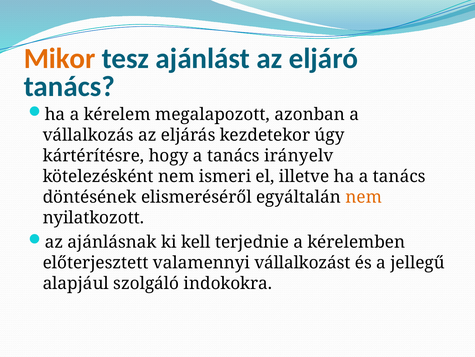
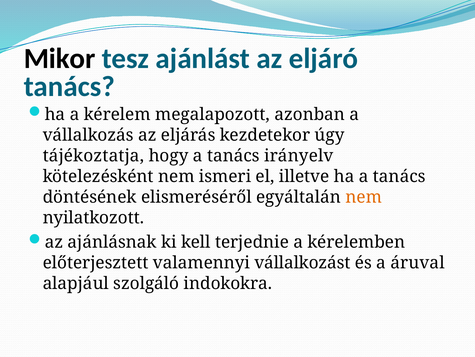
Mikor colour: orange -> black
kártérítésre: kártérítésre -> tájékoztatja
jellegű: jellegű -> áruval
